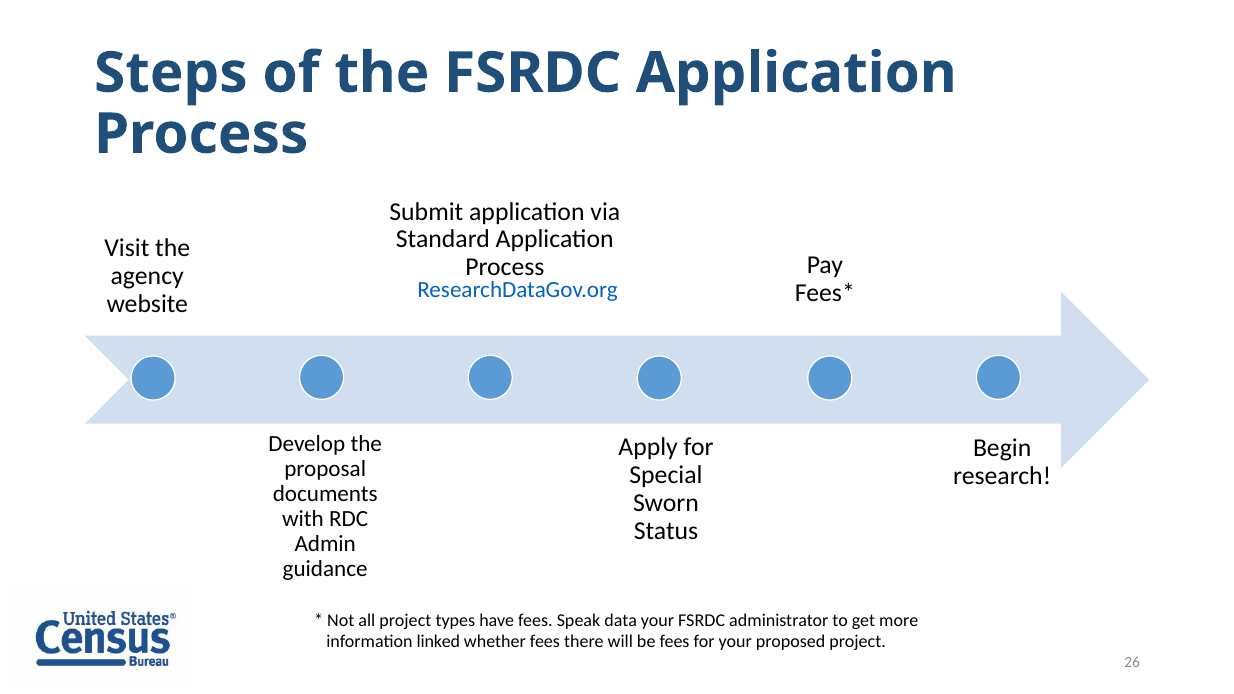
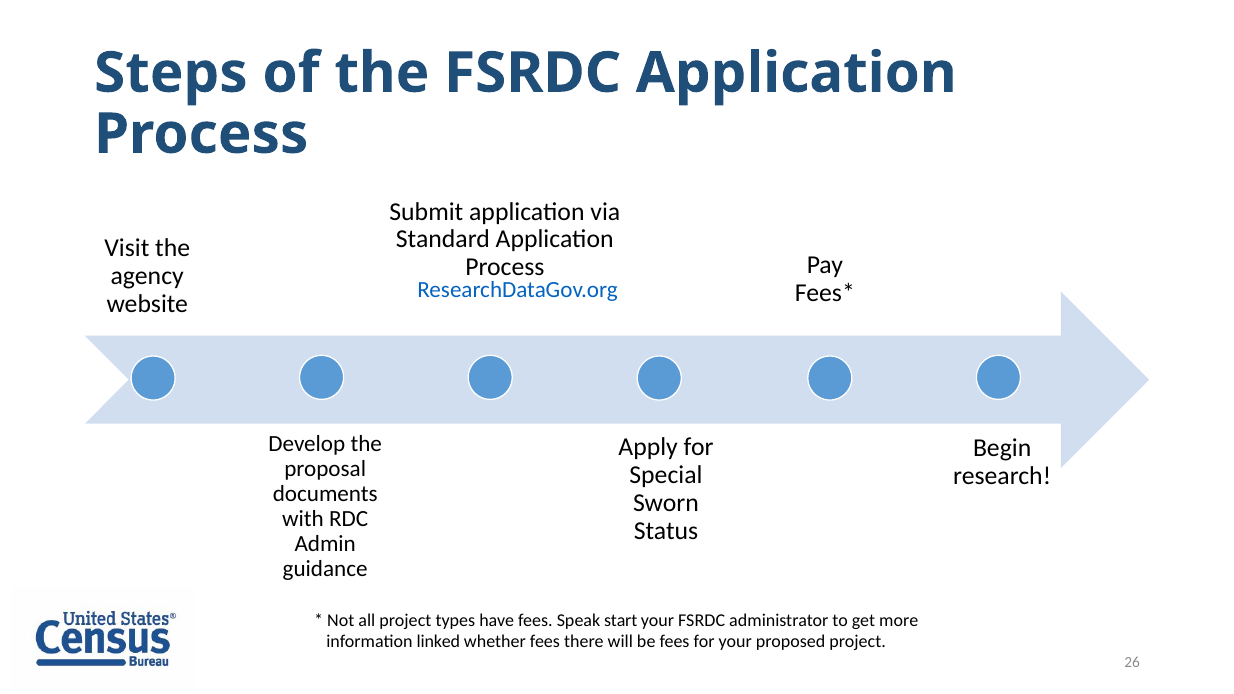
data: data -> start
